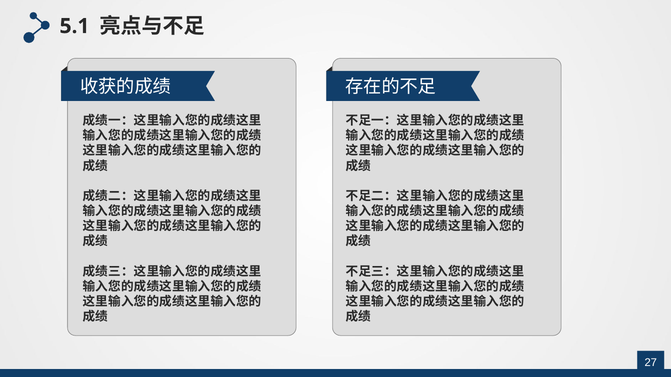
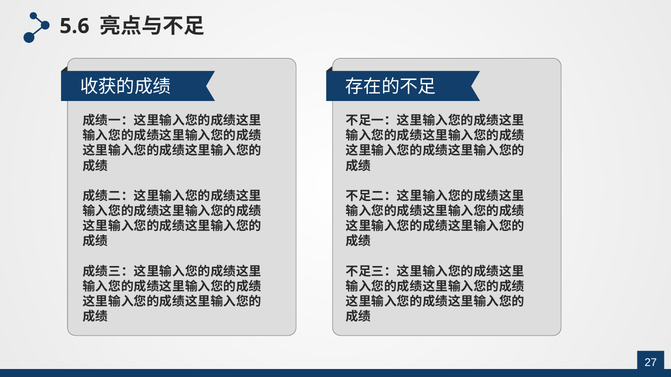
5.1: 5.1 -> 5.6
